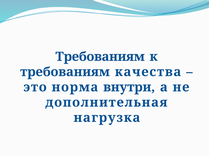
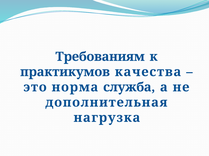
требованиям at (65, 72): требованиям -> практикумов
внутри: внутри -> служба
